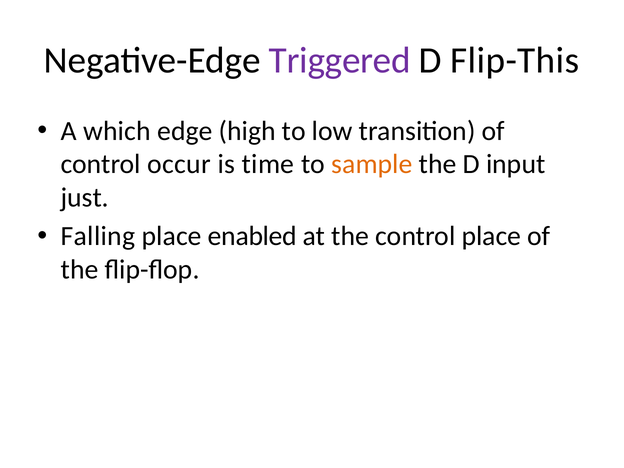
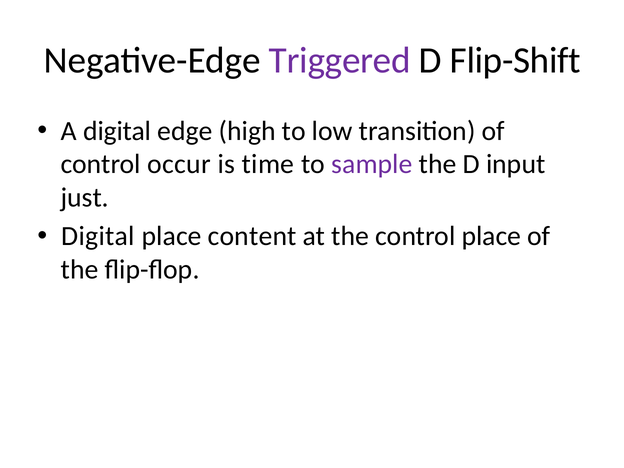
Flip-This: Flip-This -> Flip-Shift
A which: which -> digital
sample colour: orange -> purple
Falling at (98, 236): Falling -> Digital
enabled: enabled -> content
